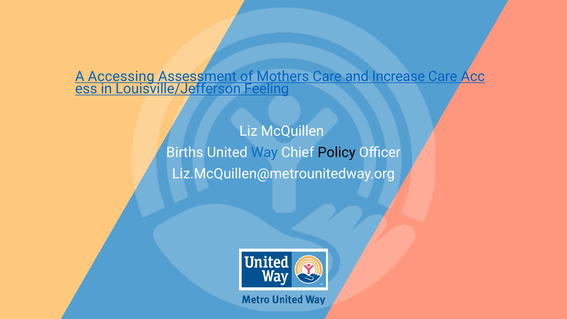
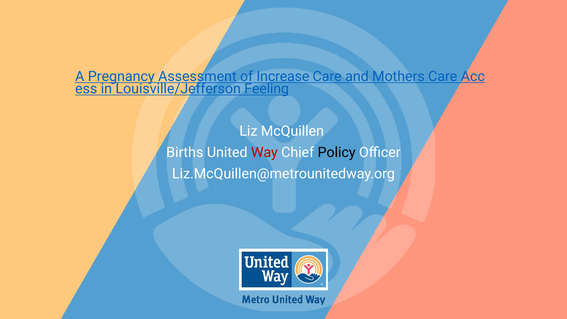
Accessing: Accessing -> Pregnancy
Mothers: Mothers -> Increase
Increase: Increase -> Mothers
Way colour: blue -> red
